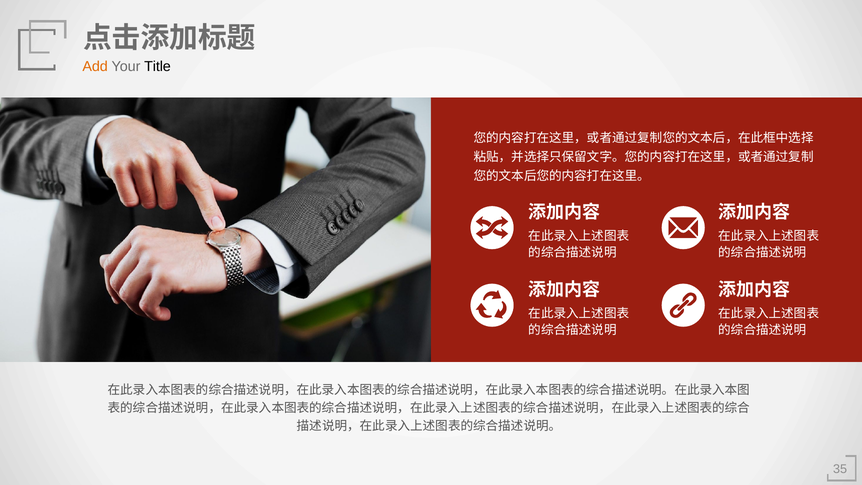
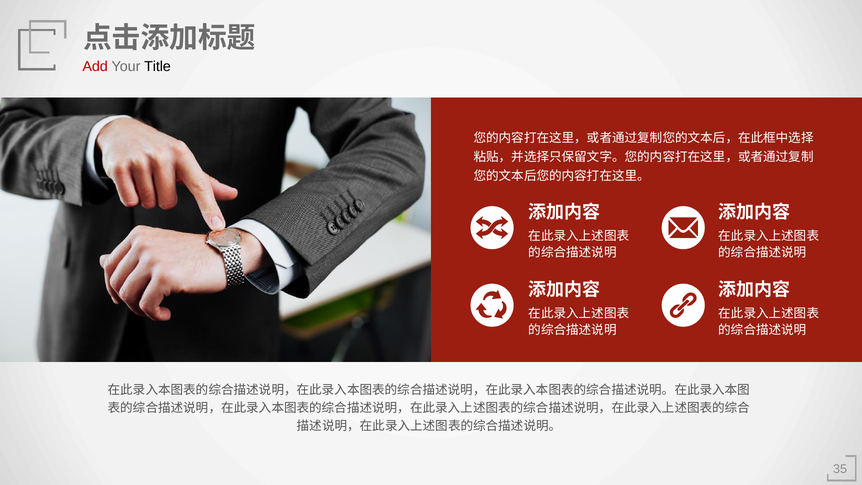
Add colour: orange -> red
